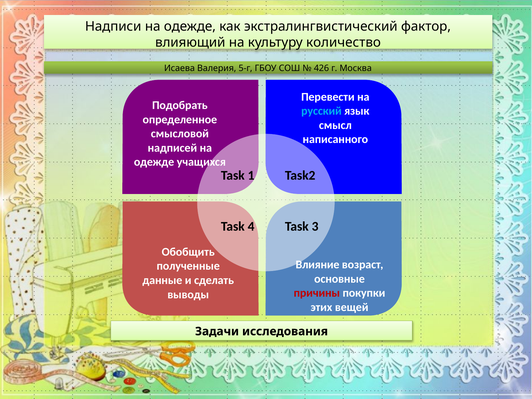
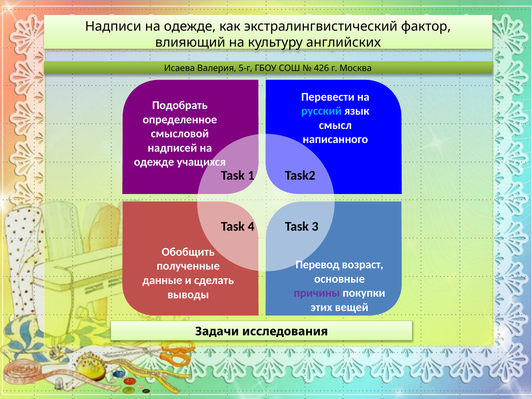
количество: количество -> английских
Влияние: Влияние -> Перевод
причины colour: red -> purple
